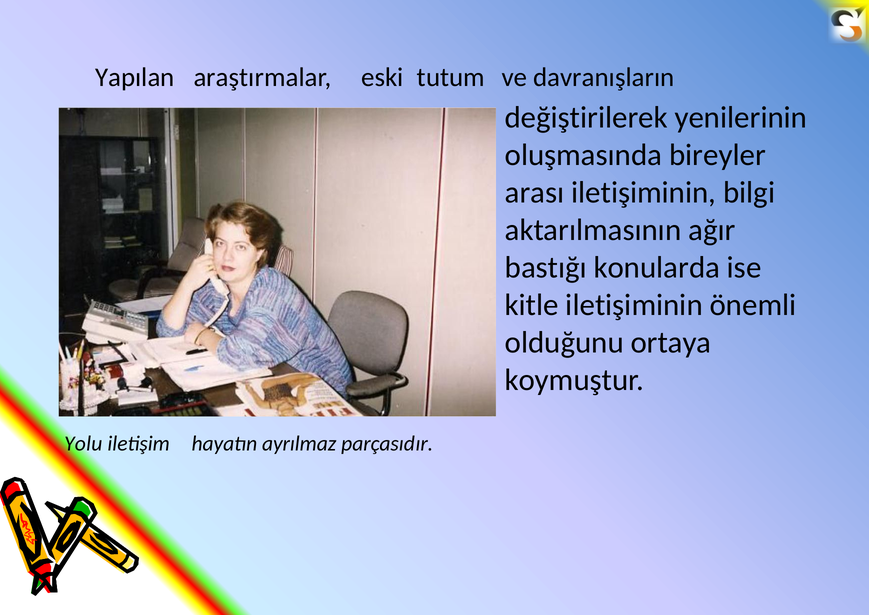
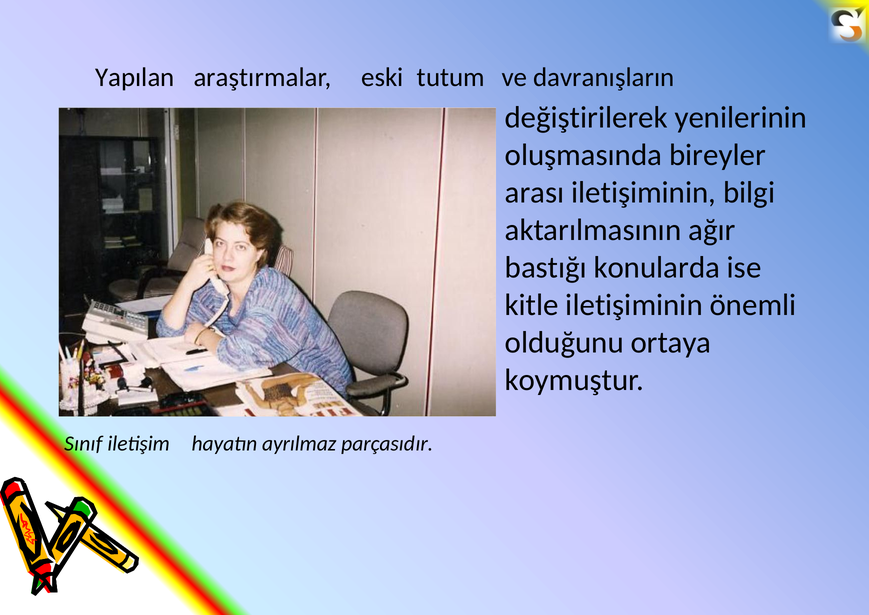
Yolu: Yolu -> Sınıf
